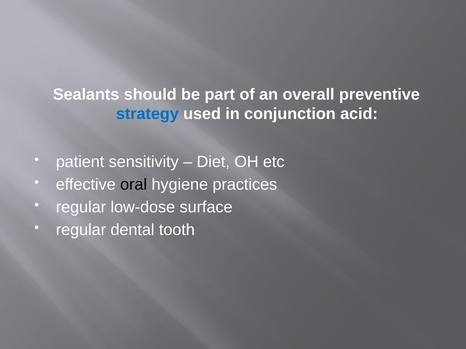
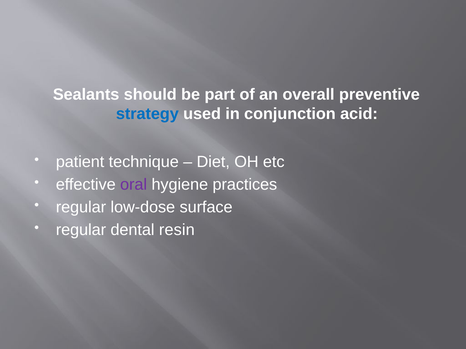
sensitivity: sensitivity -> technique
oral colour: black -> purple
tooth: tooth -> resin
